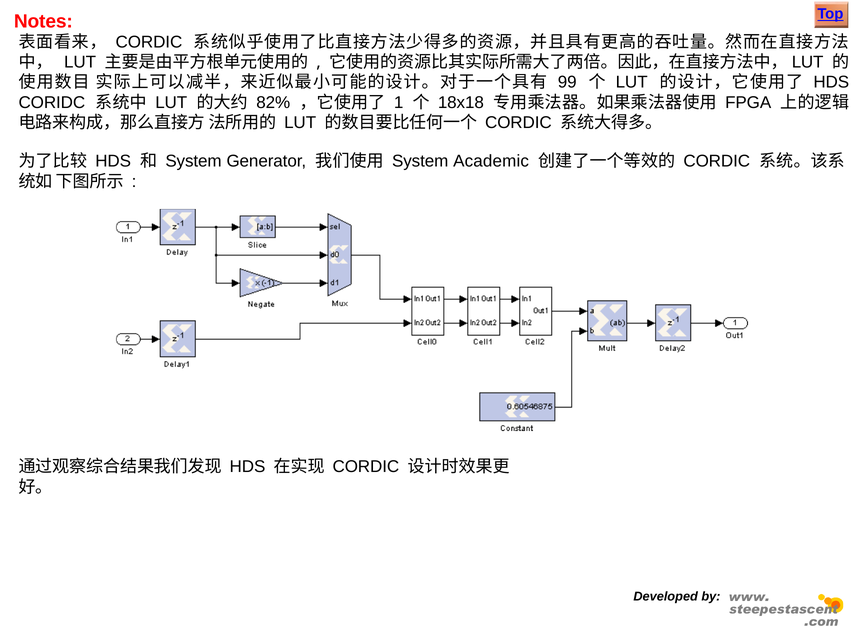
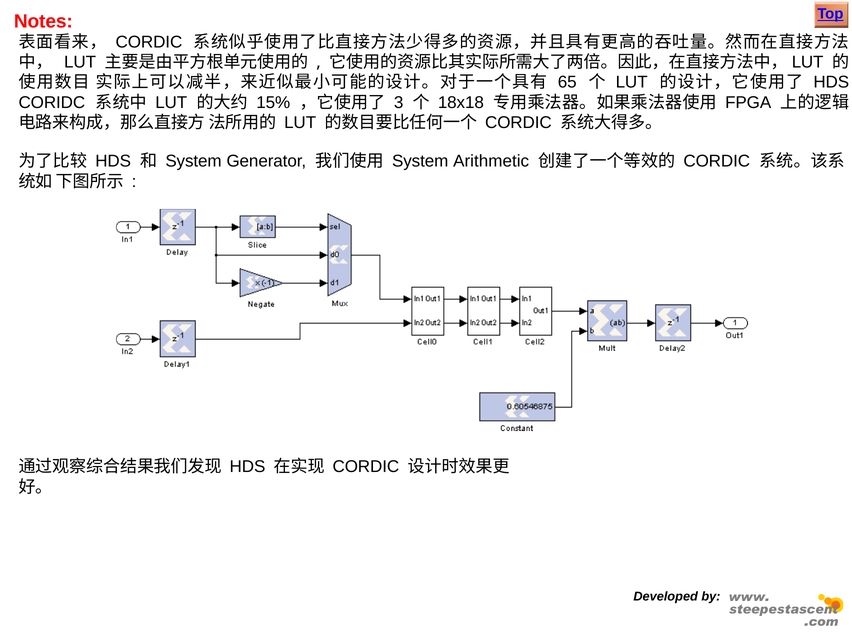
99: 99 -> 65
82%: 82% -> 15%
1: 1 -> 3
Academic: Academic -> Arithmetic
